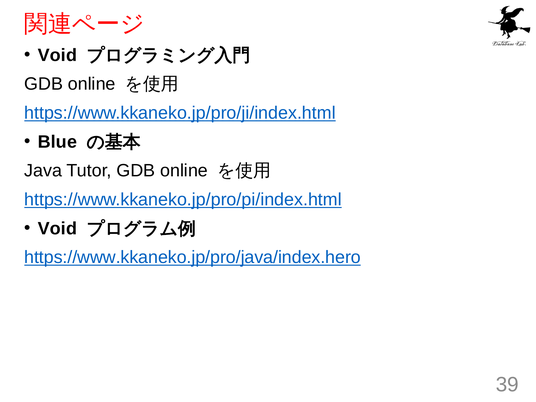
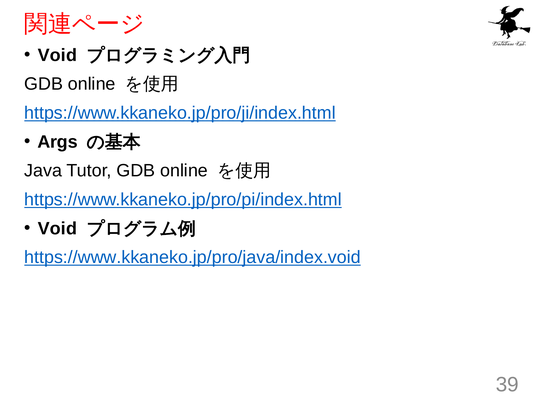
Blue: Blue -> Args
https://www.kkaneko.jp/pro/java/index.hero: https://www.kkaneko.jp/pro/java/index.hero -> https://www.kkaneko.jp/pro/java/index.void
